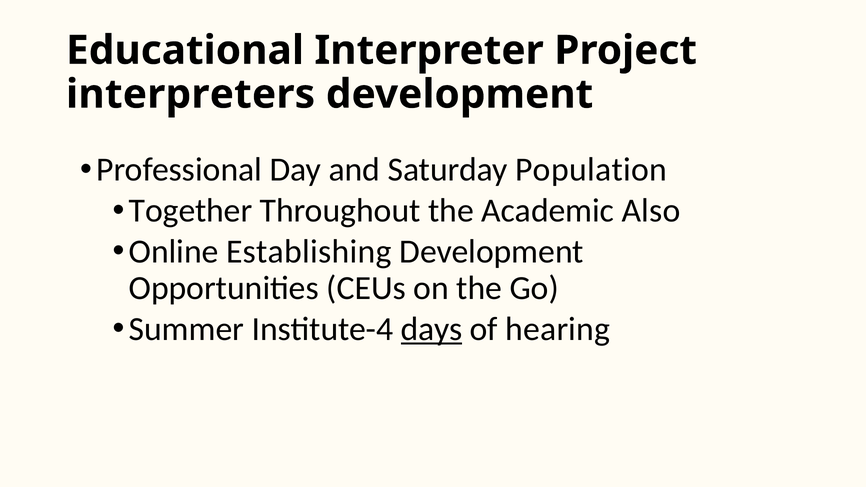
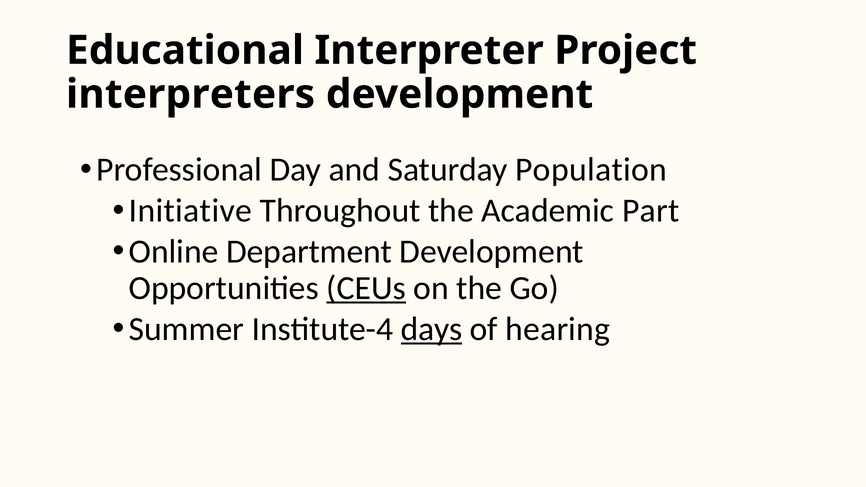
Together: Together -> Initiative
Also: Also -> Part
Establishing: Establishing -> Department
CEUs underline: none -> present
